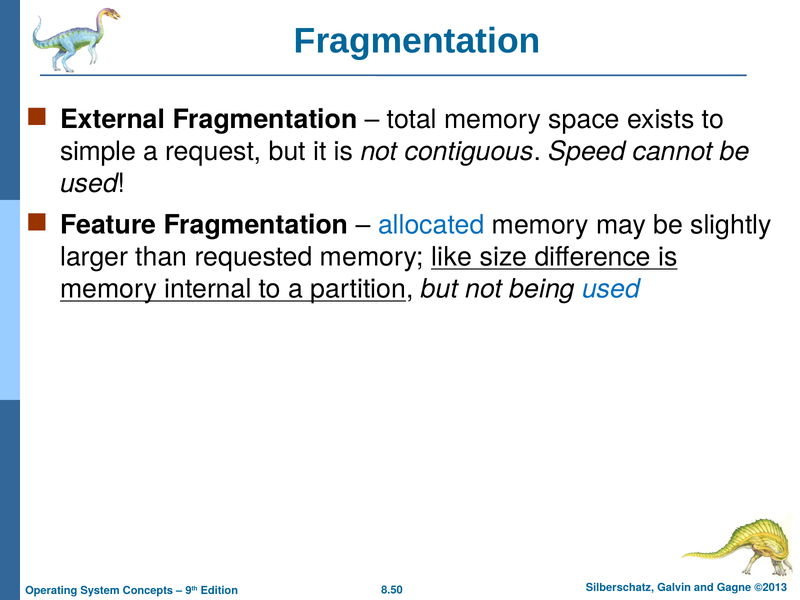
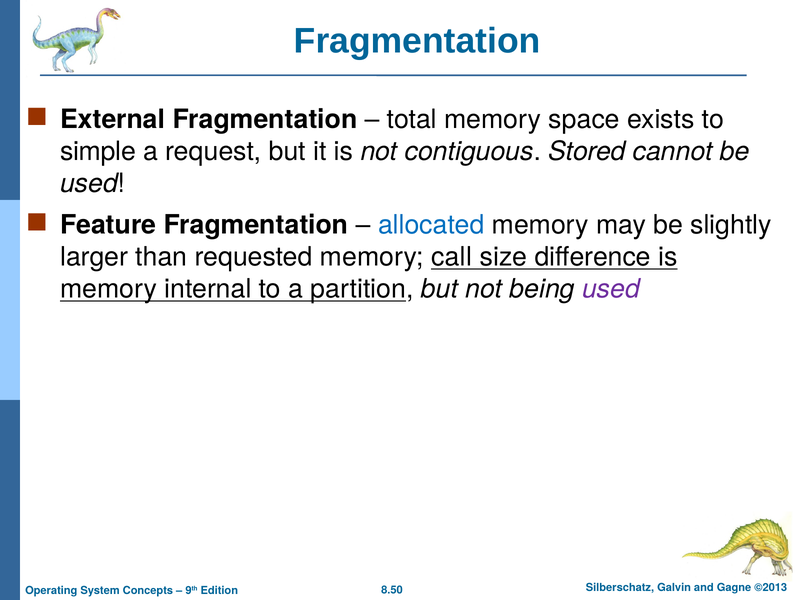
Speed: Speed -> Stored
like: like -> call
used at (611, 289) colour: blue -> purple
